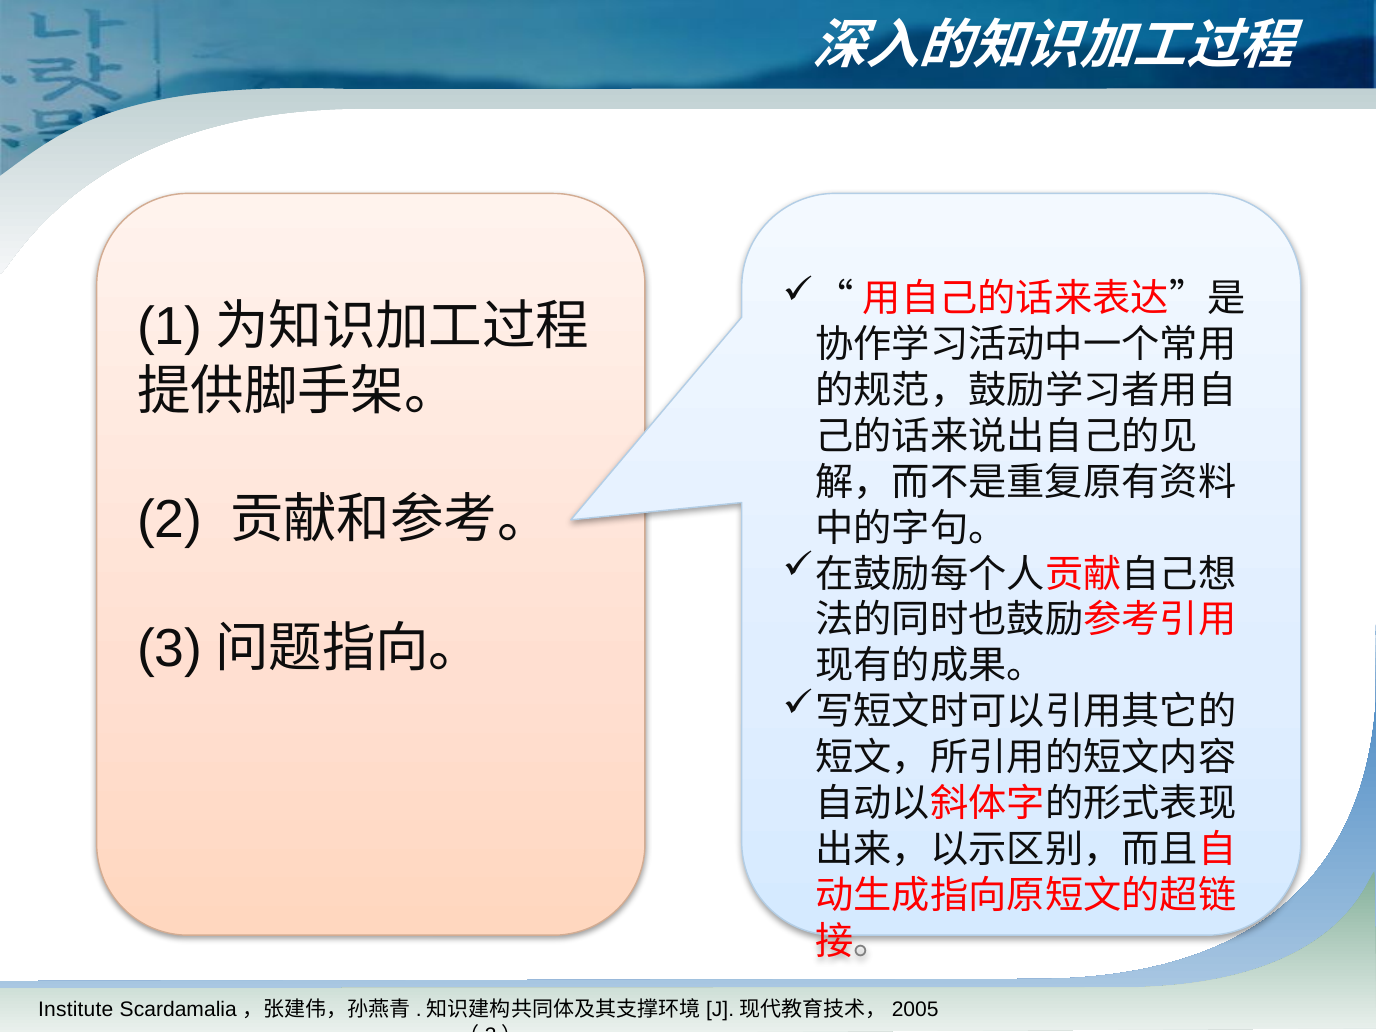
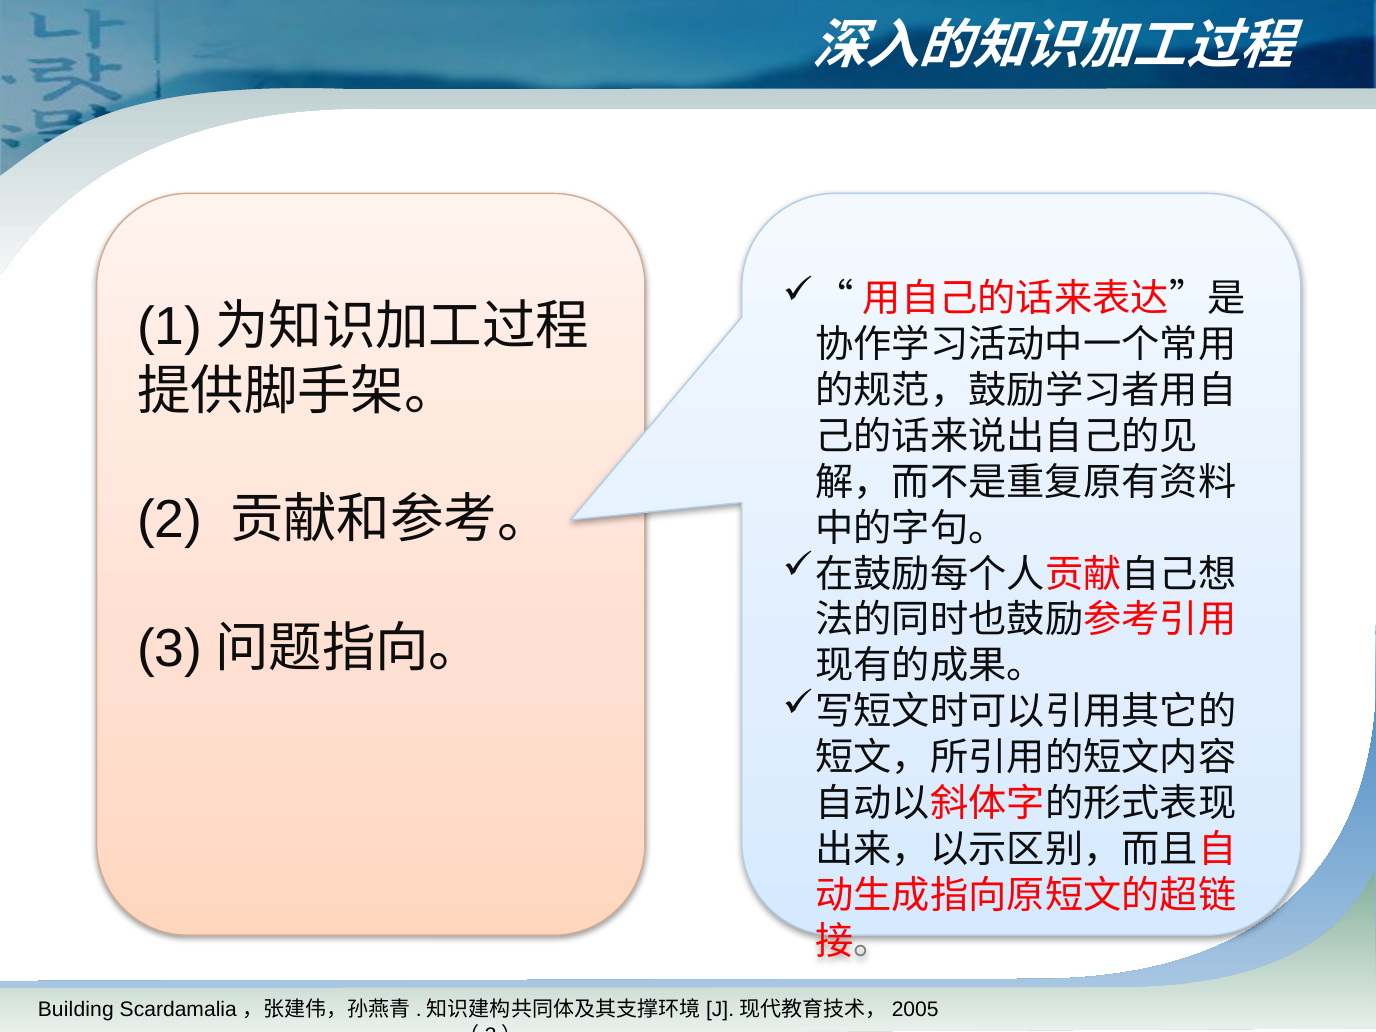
Institute: Institute -> Building
